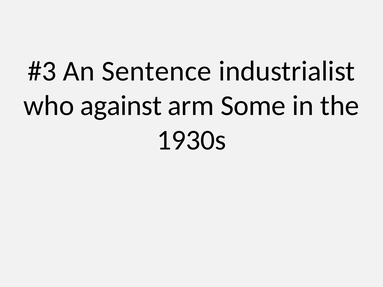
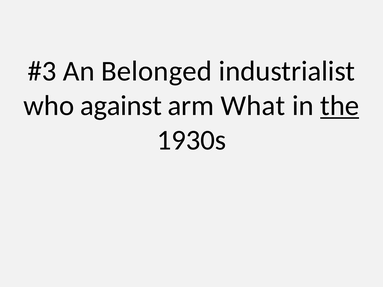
Sentence: Sentence -> Belonged
Some: Some -> What
the underline: none -> present
